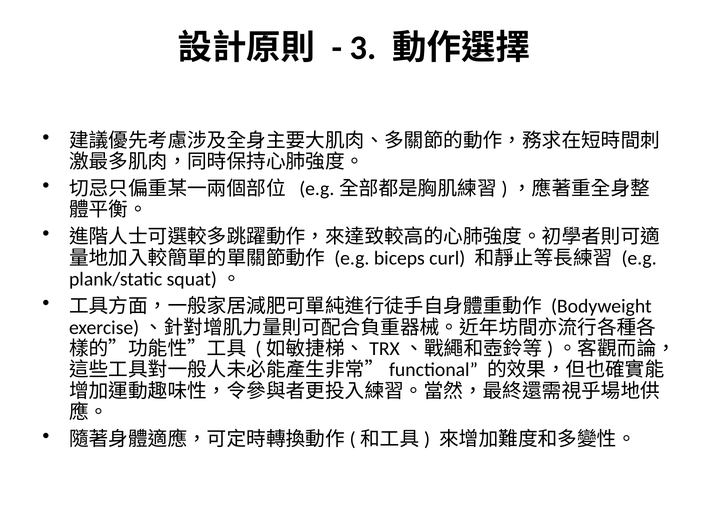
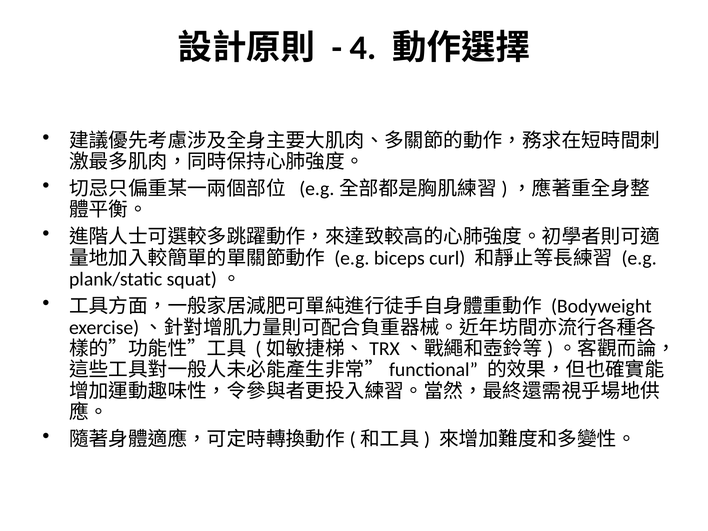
3: 3 -> 4
